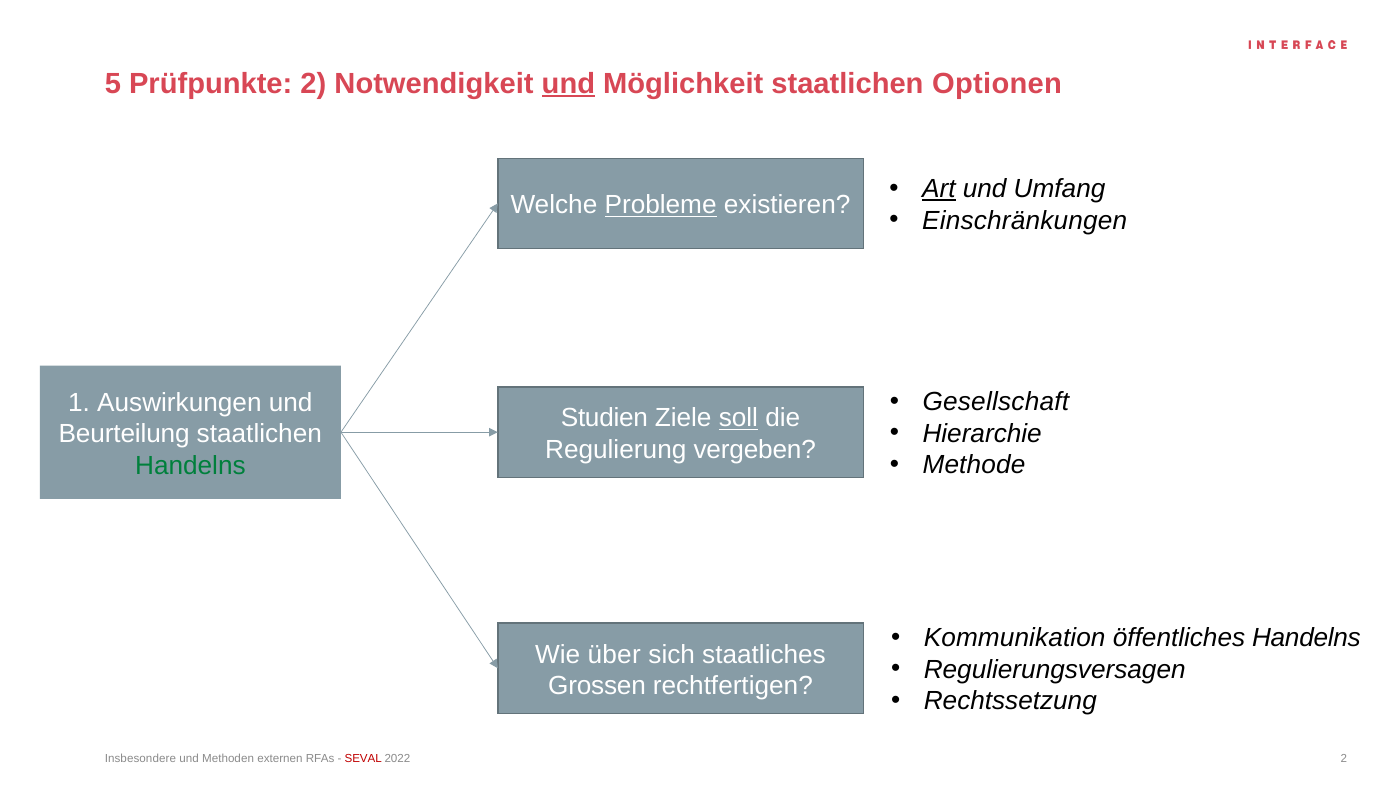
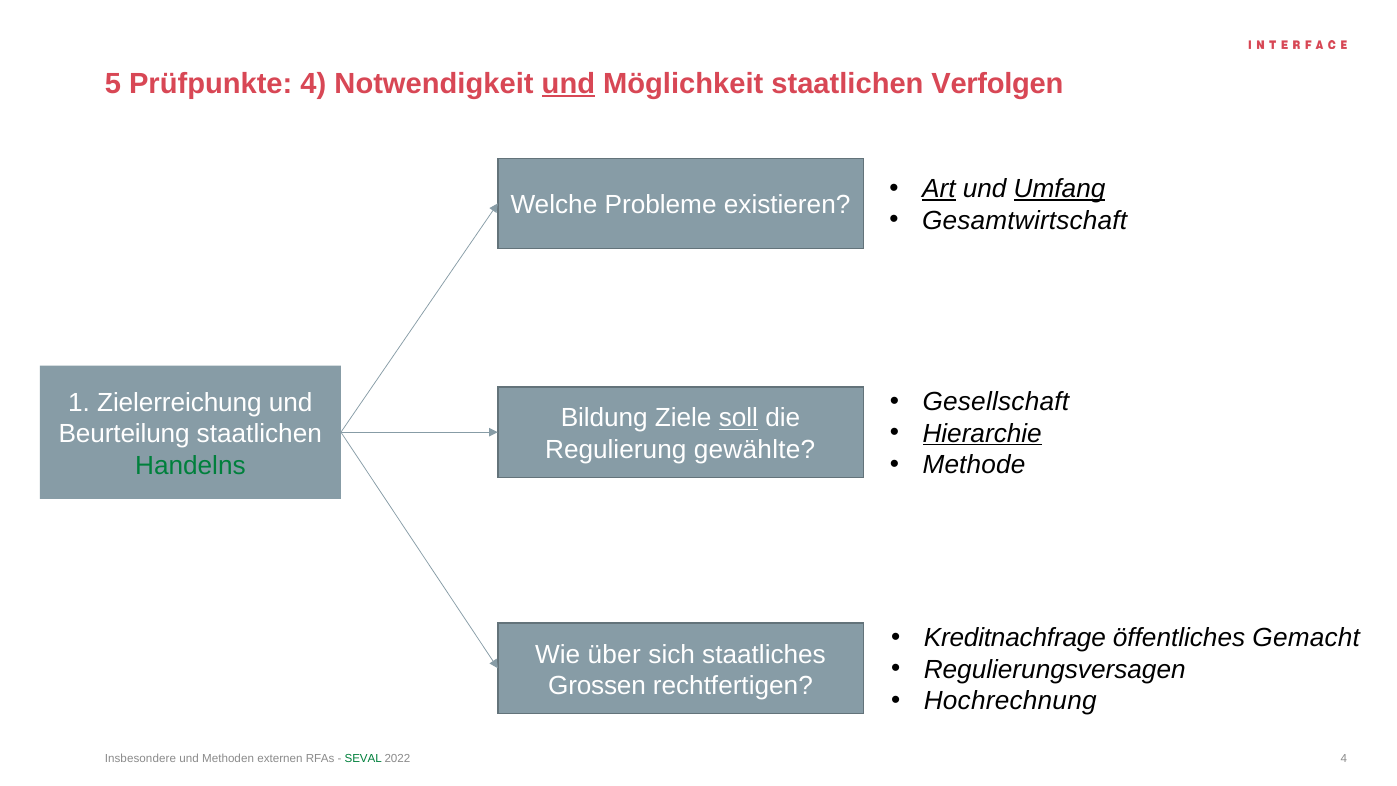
Prüfpunkte 2: 2 -> 4
Optionen: Optionen -> Verfolgen
Umfang underline: none -> present
Probleme underline: present -> none
Einschränkungen: Einschränkungen -> Gesamtwirtschaft
Auswirkungen: Auswirkungen -> Zielerreichung
Studien: Studien -> Bildung
Hierarchie underline: none -> present
vergeben: vergeben -> gewählte
Kommunikation: Kommunikation -> Kreditnachfrage
öffentliches Handelns: Handelns -> Gemacht
Rechtssetzung: Rechtssetzung -> Hochrechnung
SEVAL colour: red -> green
2022 2: 2 -> 4
